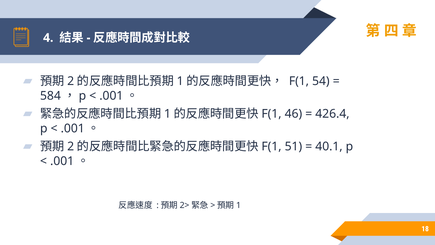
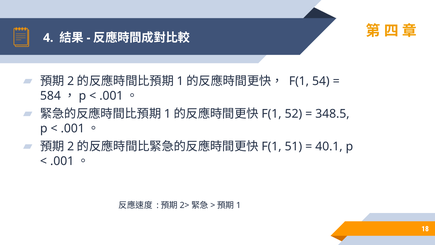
46: 46 -> 52
426.4: 426.4 -> 348.5
